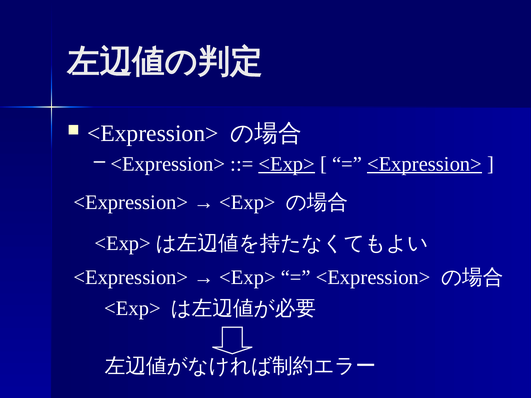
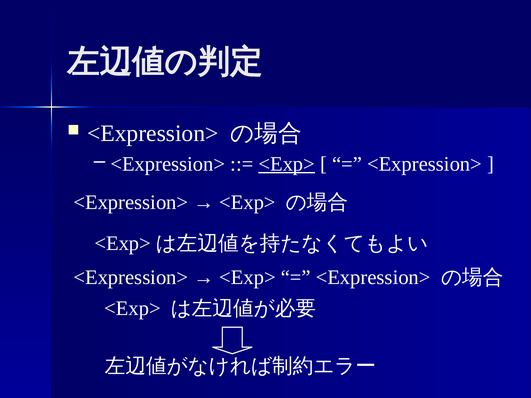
<Expression> at (425, 164) underline: present -> none
